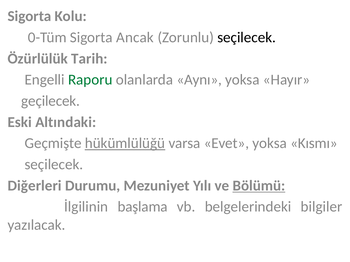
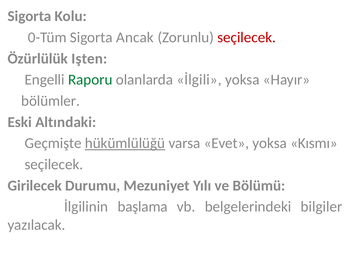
seçilecek at (247, 38) colour: black -> red
Tarih: Tarih -> Işten
Aynı: Aynı -> İlgili
geçilecek: geçilecek -> bölümler
Diğerleri: Diğerleri -> Girilecek
Bölümü underline: present -> none
